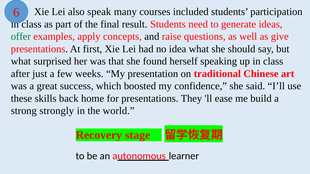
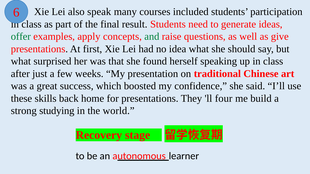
and colour: black -> green
ease: ease -> four
strongly: strongly -> studying
